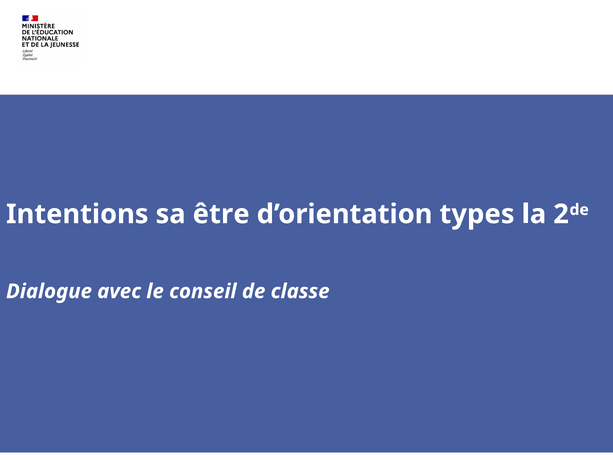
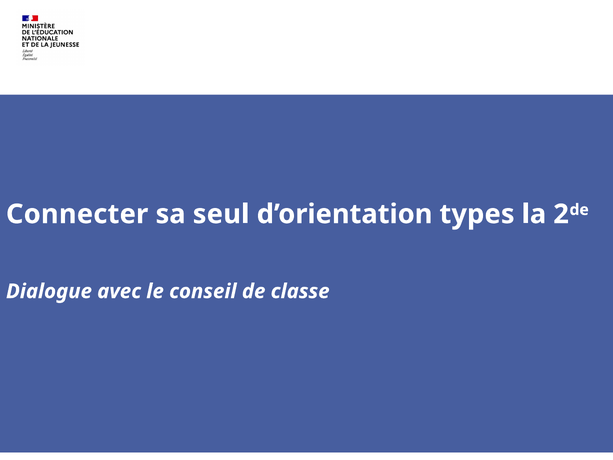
Intentions: Intentions -> Connecter
être: être -> seul
